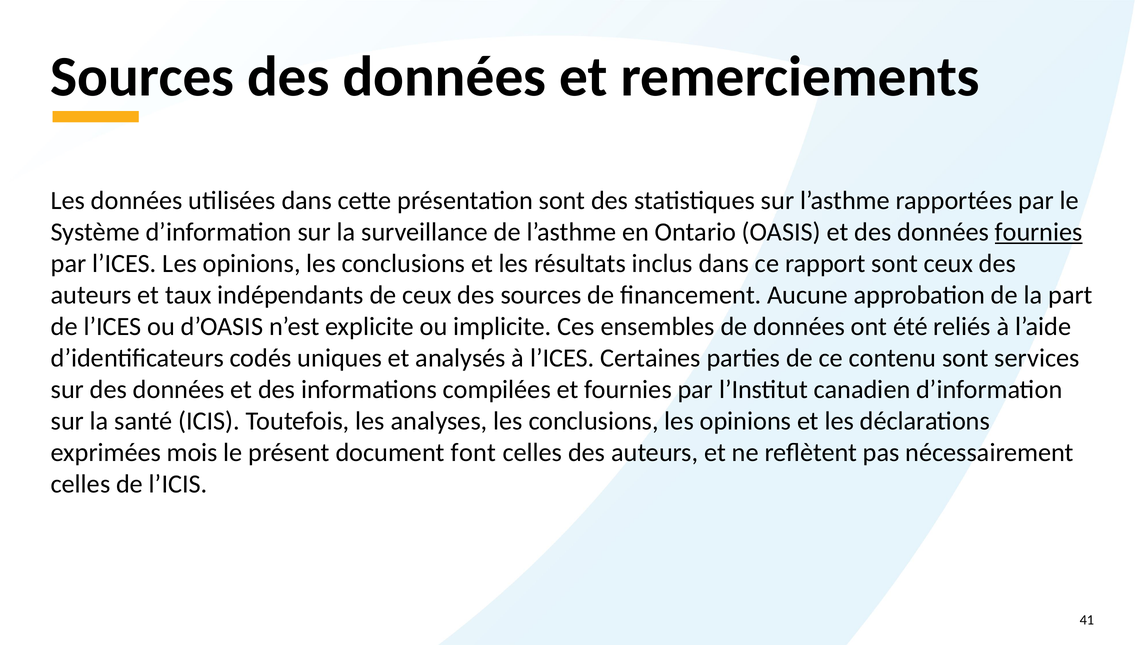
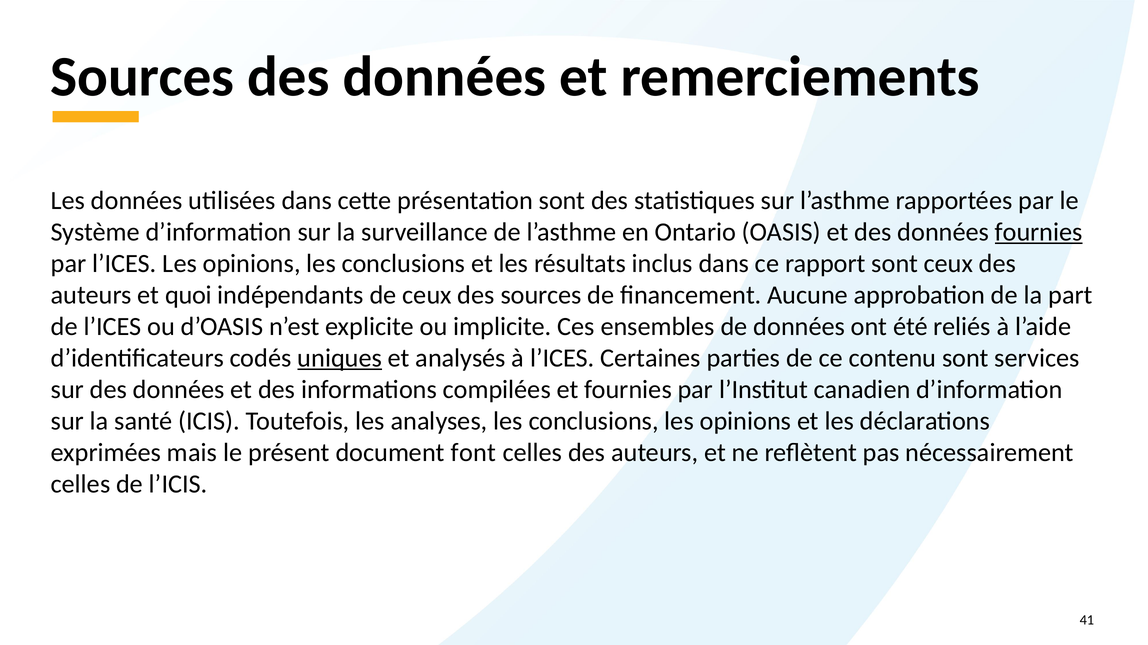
taux: taux -> quoi
uniques underline: none -> present
mois: mois -> mais
